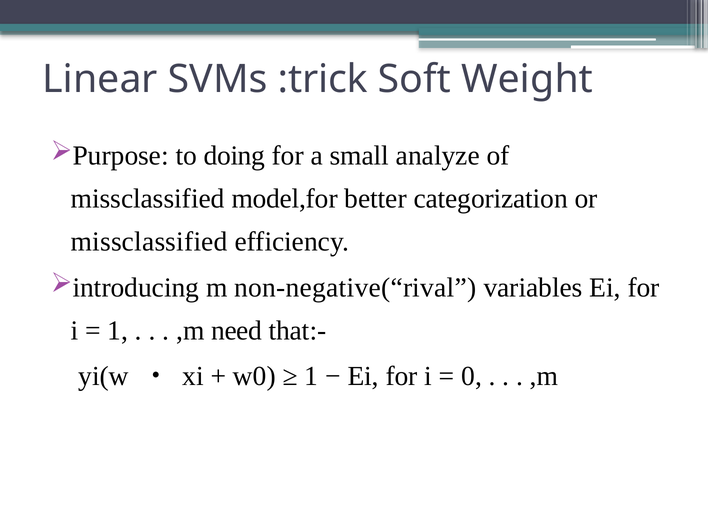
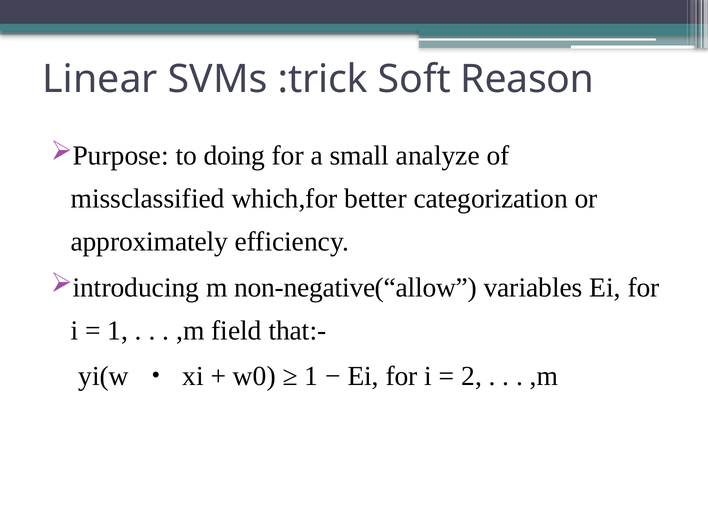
Weight: Weight -> Reason
model,for: model,for -> which,for
missclassified at (149, 242): missclassified -> approximately
non-negative(“rival: non-negative(“rival -> non-negative(“allow
need: need -> field
0: 0 -> 2
